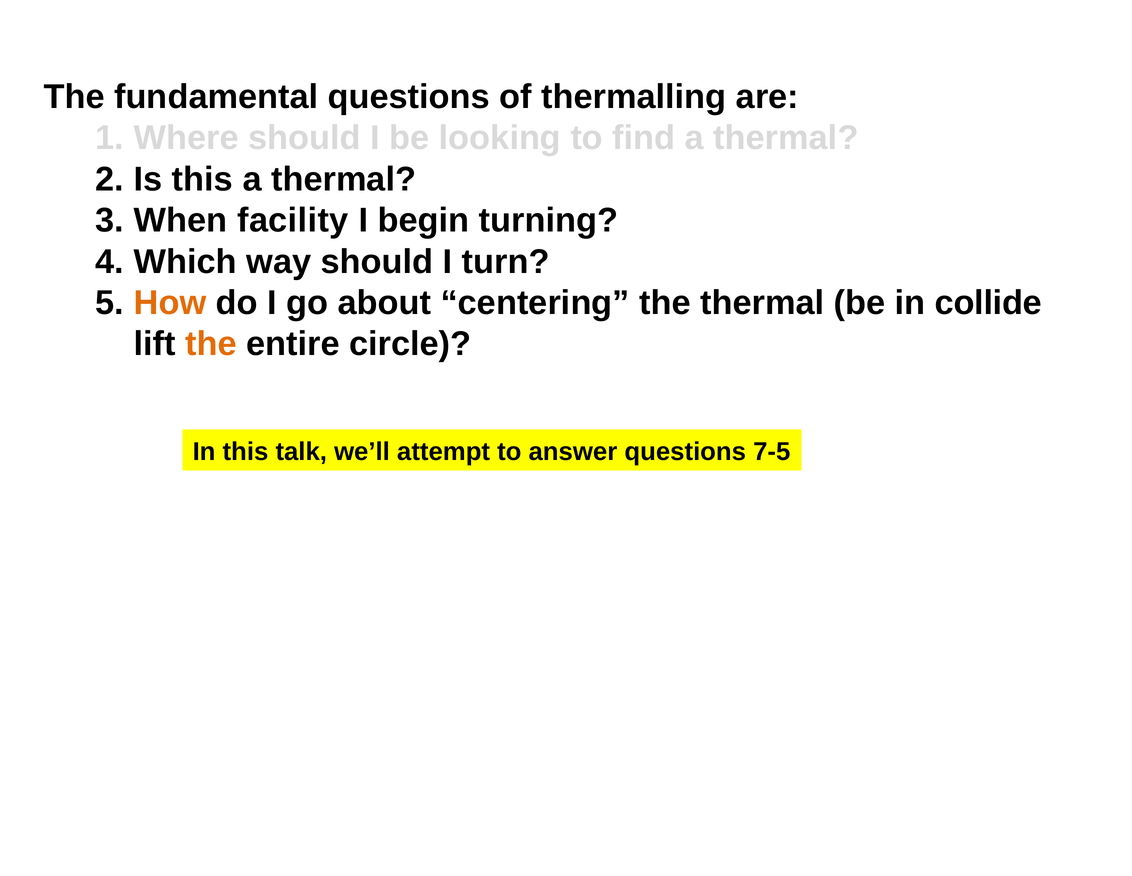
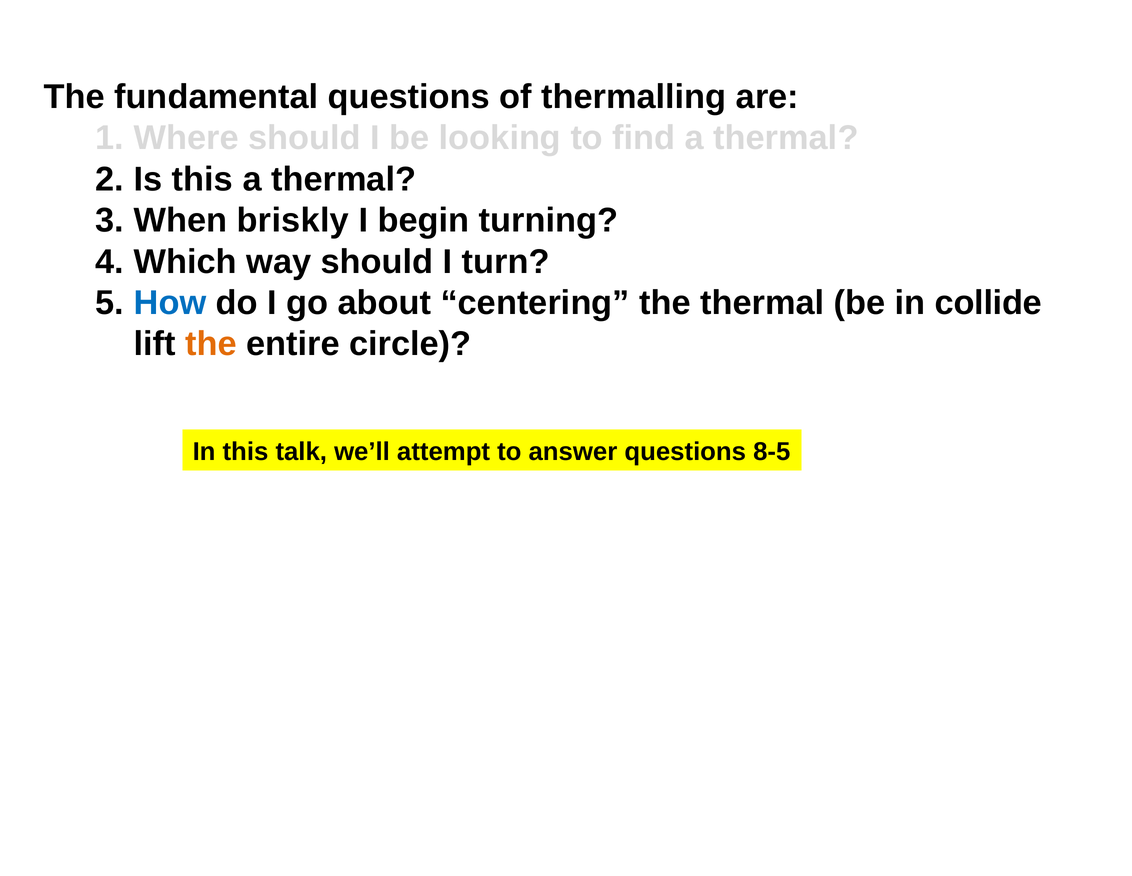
facility: facility -> briskly
How colour: orange -> blue
7-5: 7-5 -> 8-5
